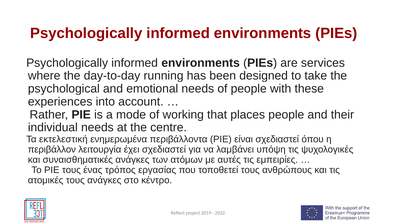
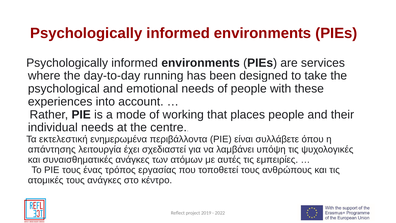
είναι σχεδιαστεί: σχεδιαστεί -> συλλάβετε
περιβάλλον: περιβάλλον -> απάντησης
